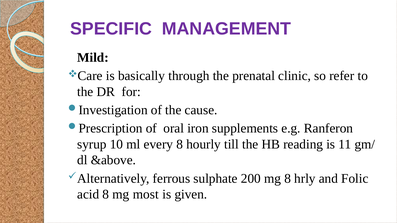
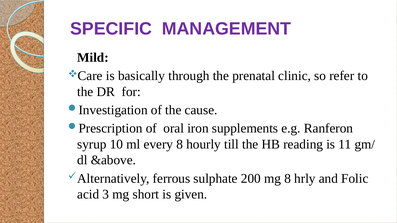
acid 8: 8 -> 3
most: most -> short
